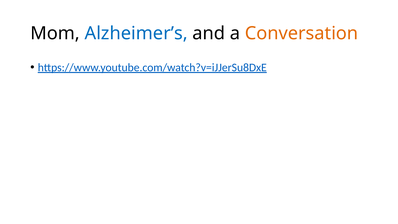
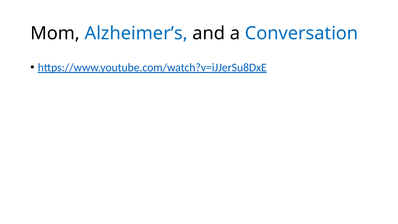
Conversation colour: orange -> blue
